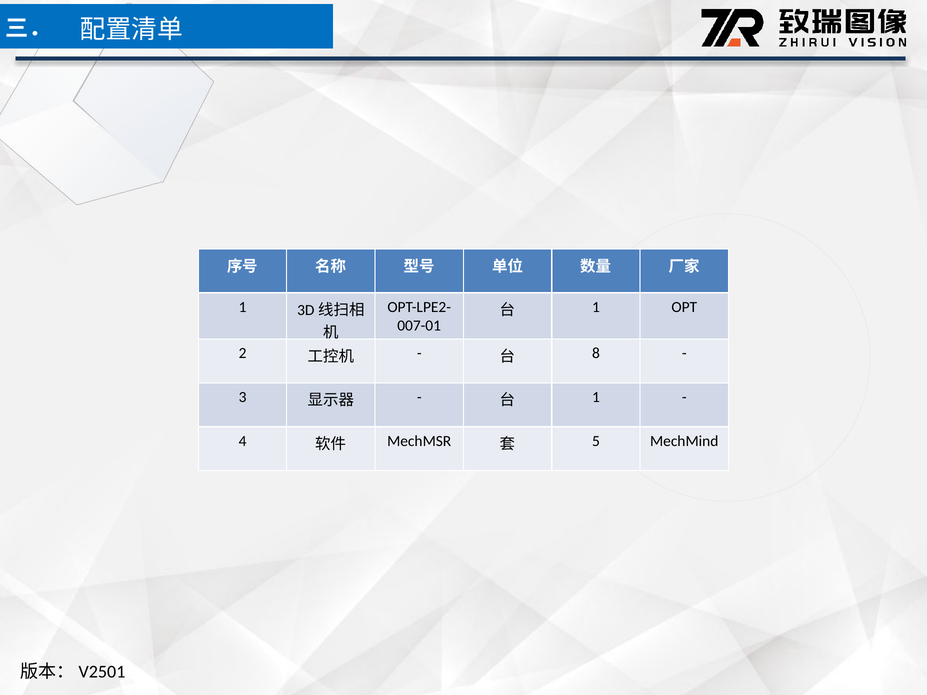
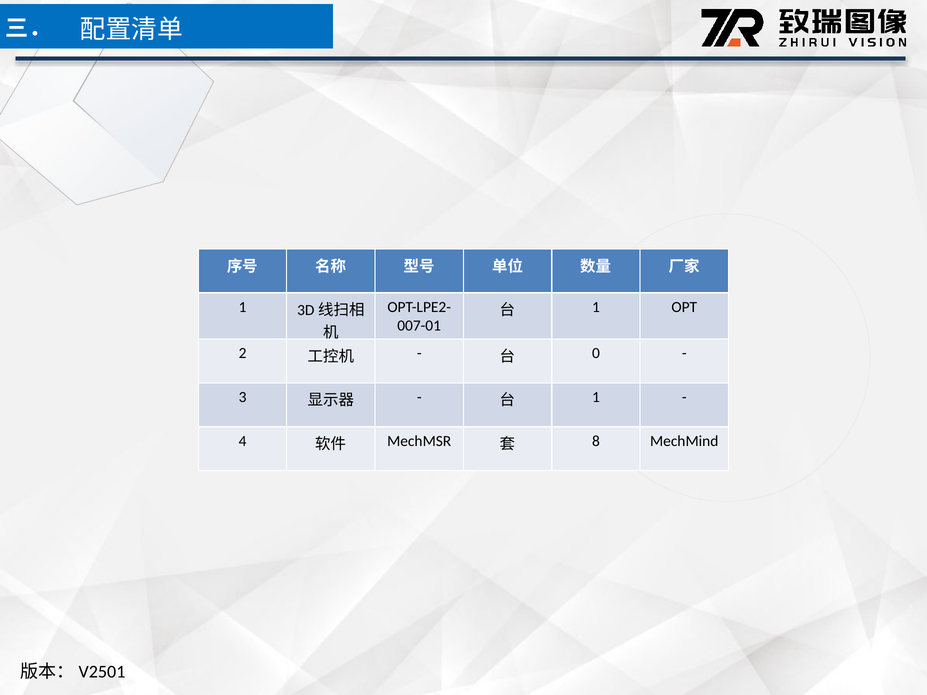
8: 8 -> 0
5: 5 -> 8
